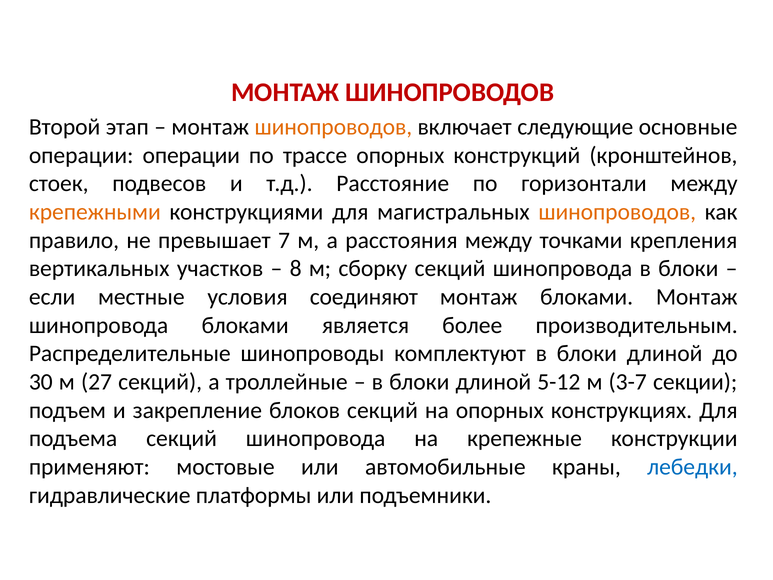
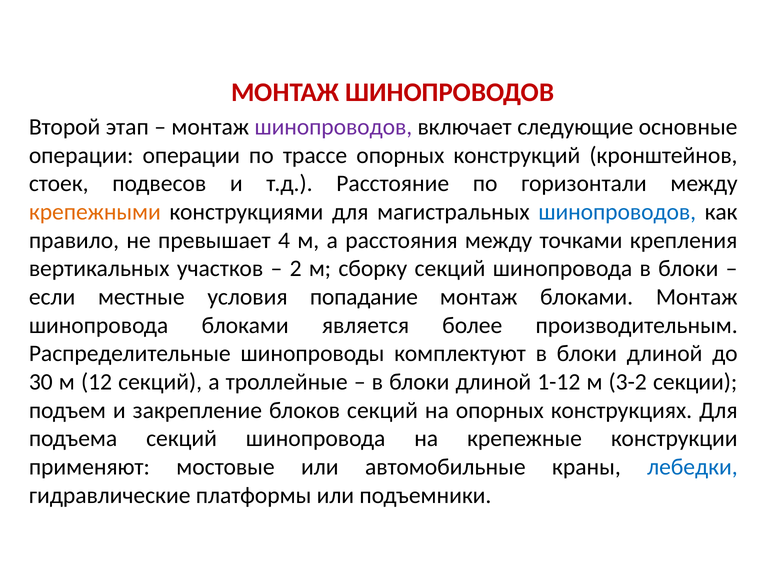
шинопроводов at (333, 127) colour: orange -> purple
шинопроводов at (617, 212) colour: orange -> blue
7: 7 -> 4
8: 8 -> 2
соединяют: соединяют -> попадание
27: 27 -> 12
5-12: 5-12 -> 1-12
3-7: 3-7 -> 3-2
